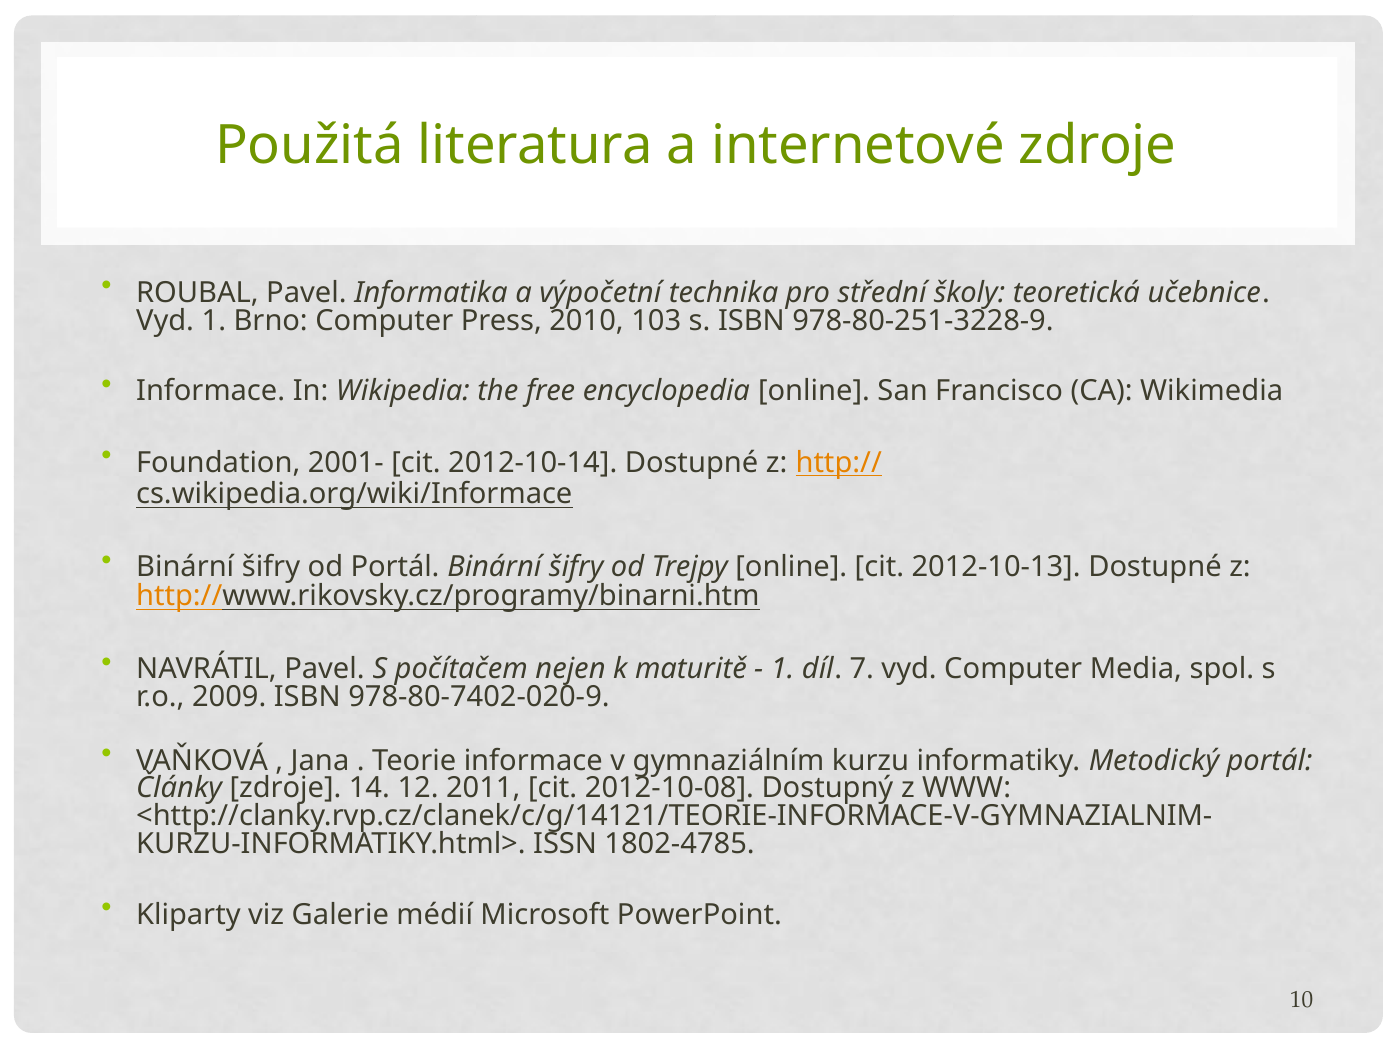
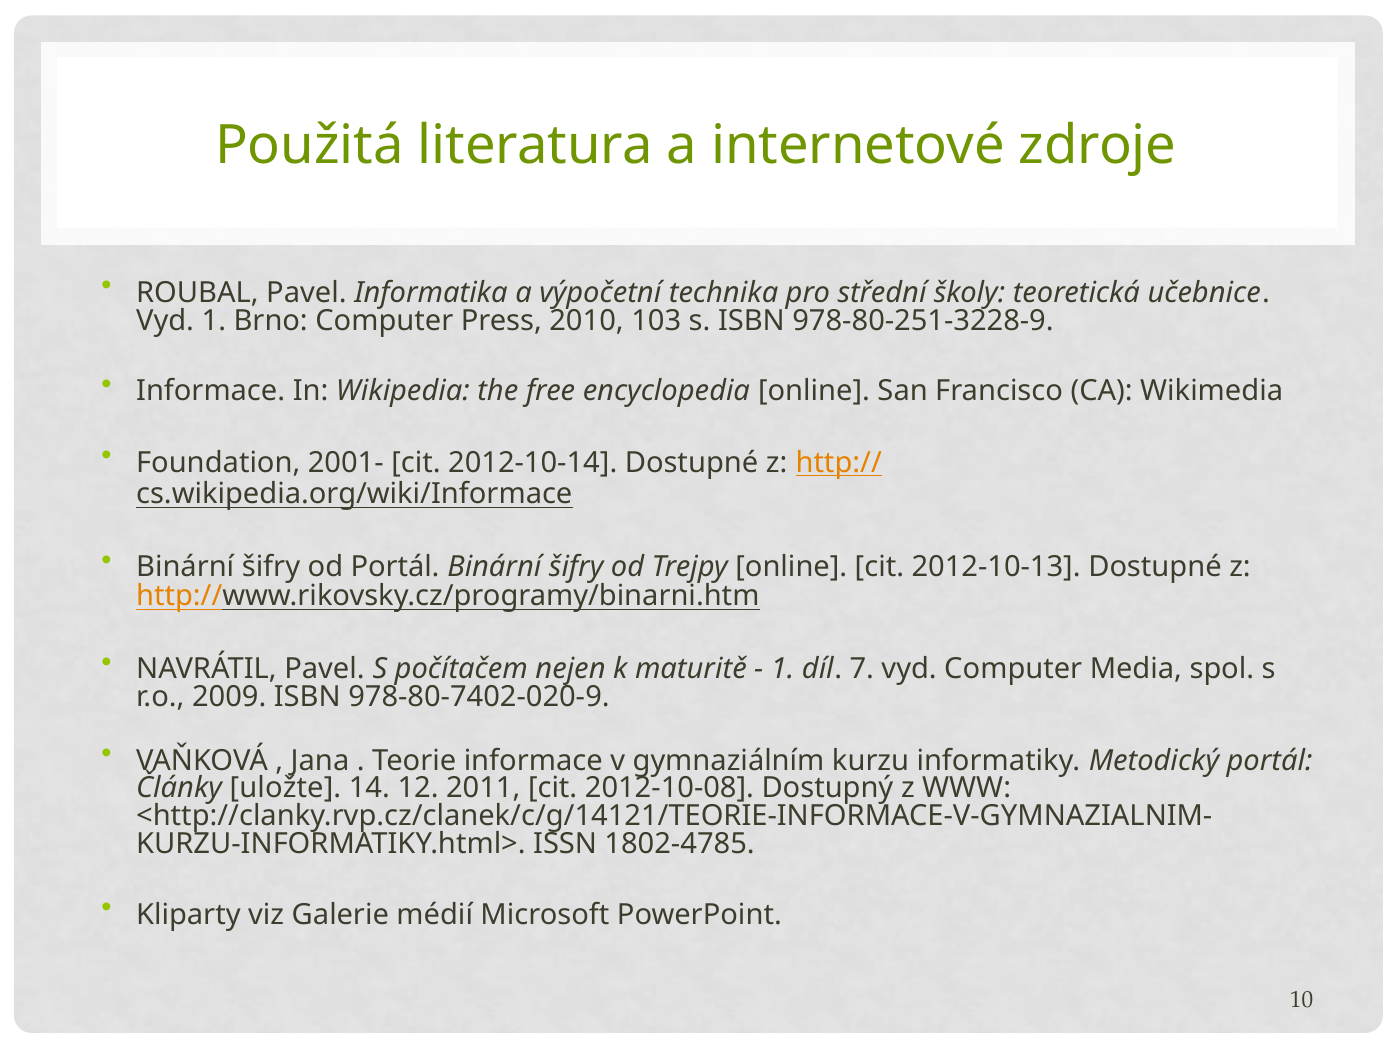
Články zdroje: zdroje -> uložte
